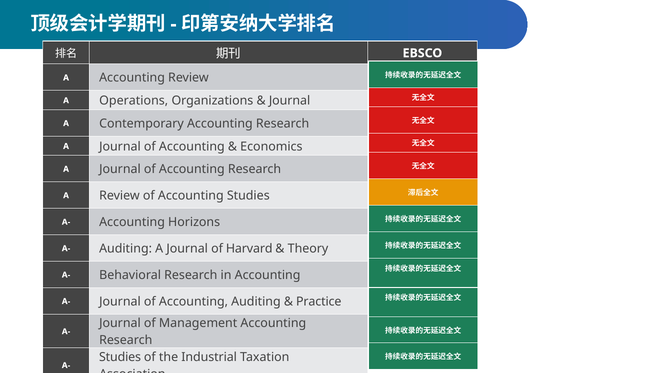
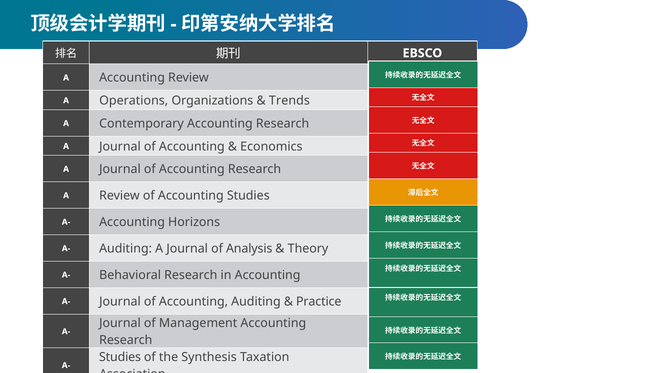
Journal at (290, 101): Journal -> Trends
Harvard: Harvard -> Analysis
Industrial: Industrial -> Synthesis
